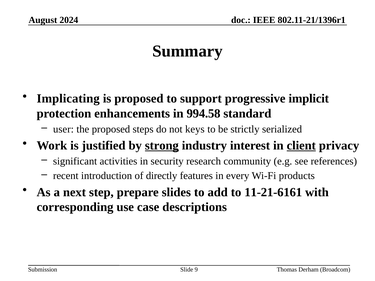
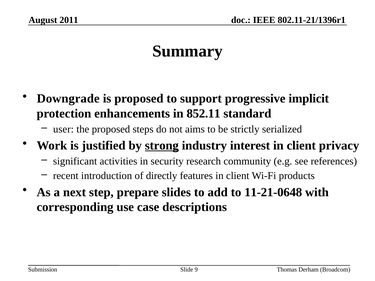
2024: 2024 -> 2011
Implicating: Implicating -> Downgrade
994.58: 994.58 -> 852.11
keys: keys -> aims
client at (301, 146) underline: present -> none
features in every: every -> client
11-21-6161: 11-21-6161 -> 11-21-0648
